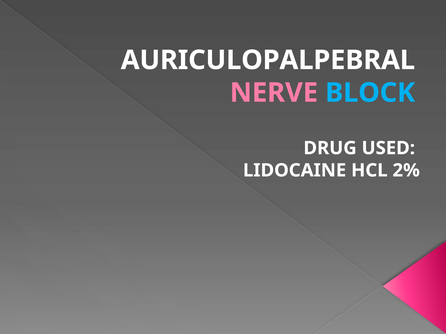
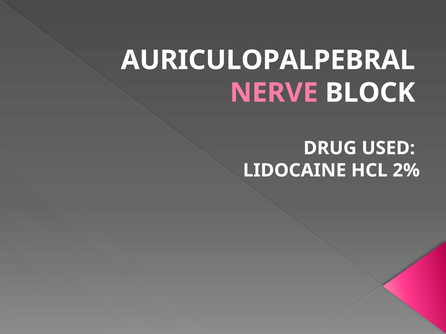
BLOCK colour: light blue -> white
